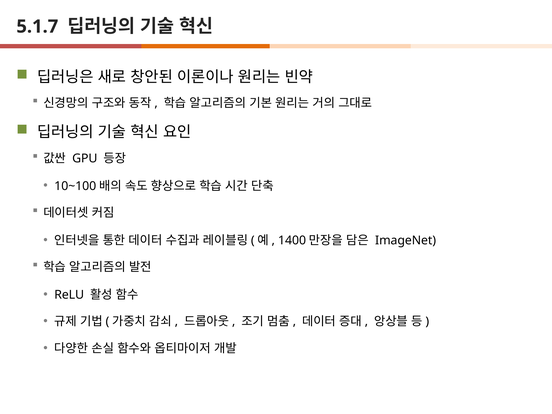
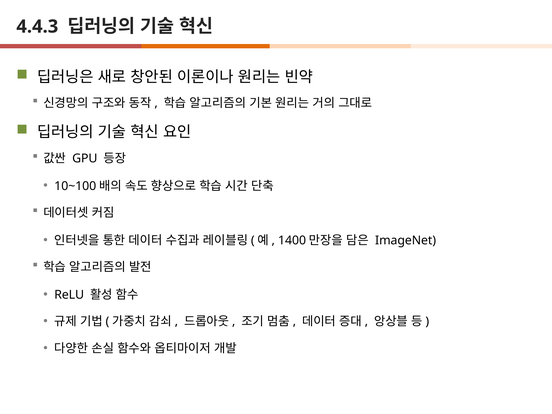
5.1.7: 5.1.7 -> 4.4.3
